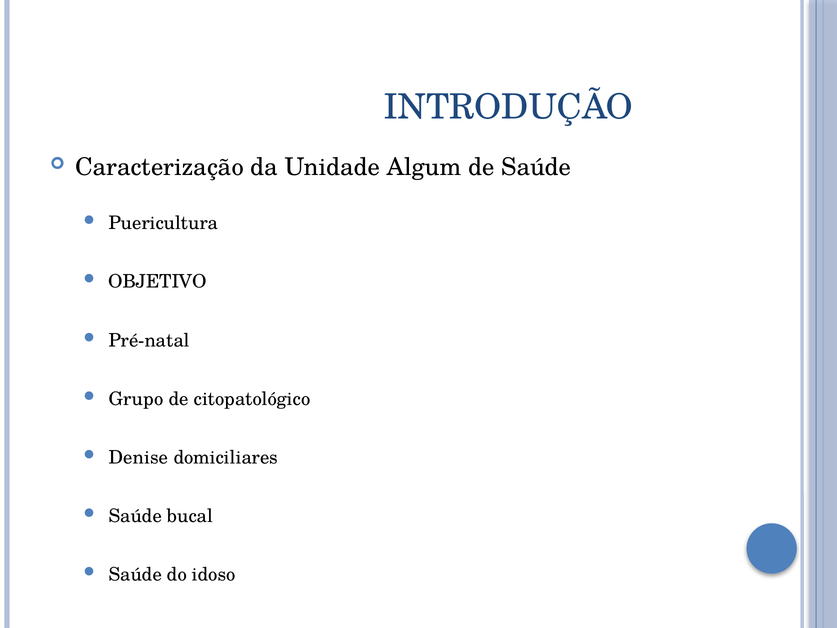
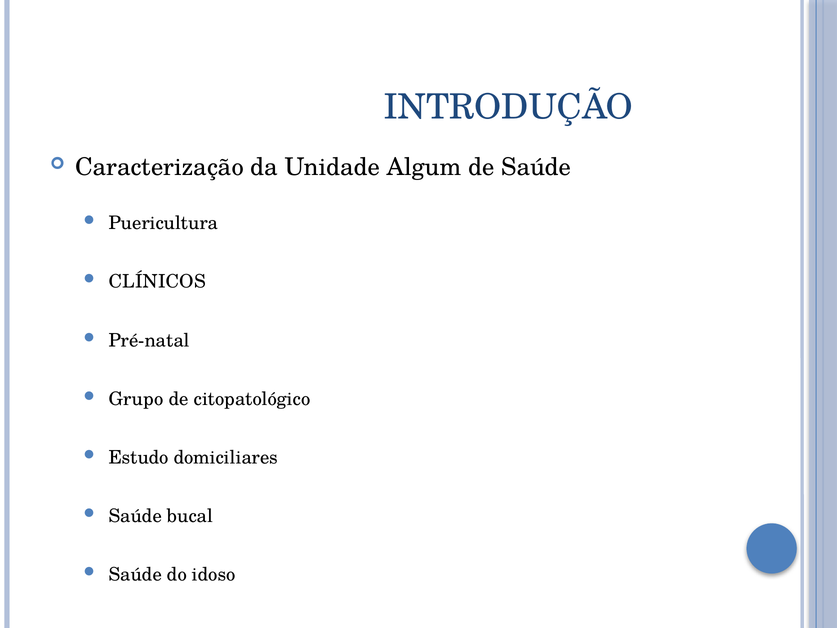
OBJETIVO: OBJETIVO -> CLÍNICOS
Denise: Denise -> Estudo
